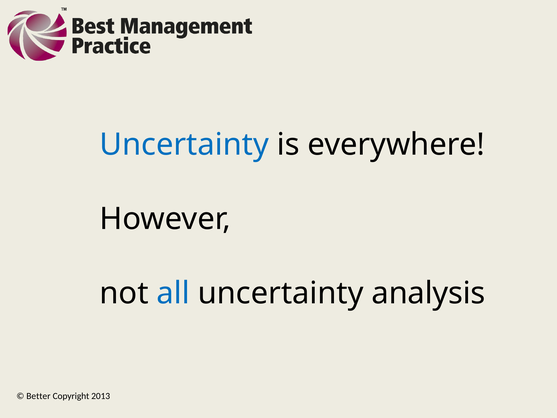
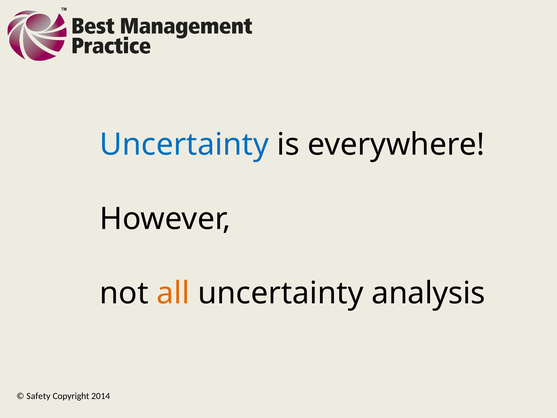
all colour: blue -> orange
Better: Better -> Safety
2013: 2013 -> 2014
